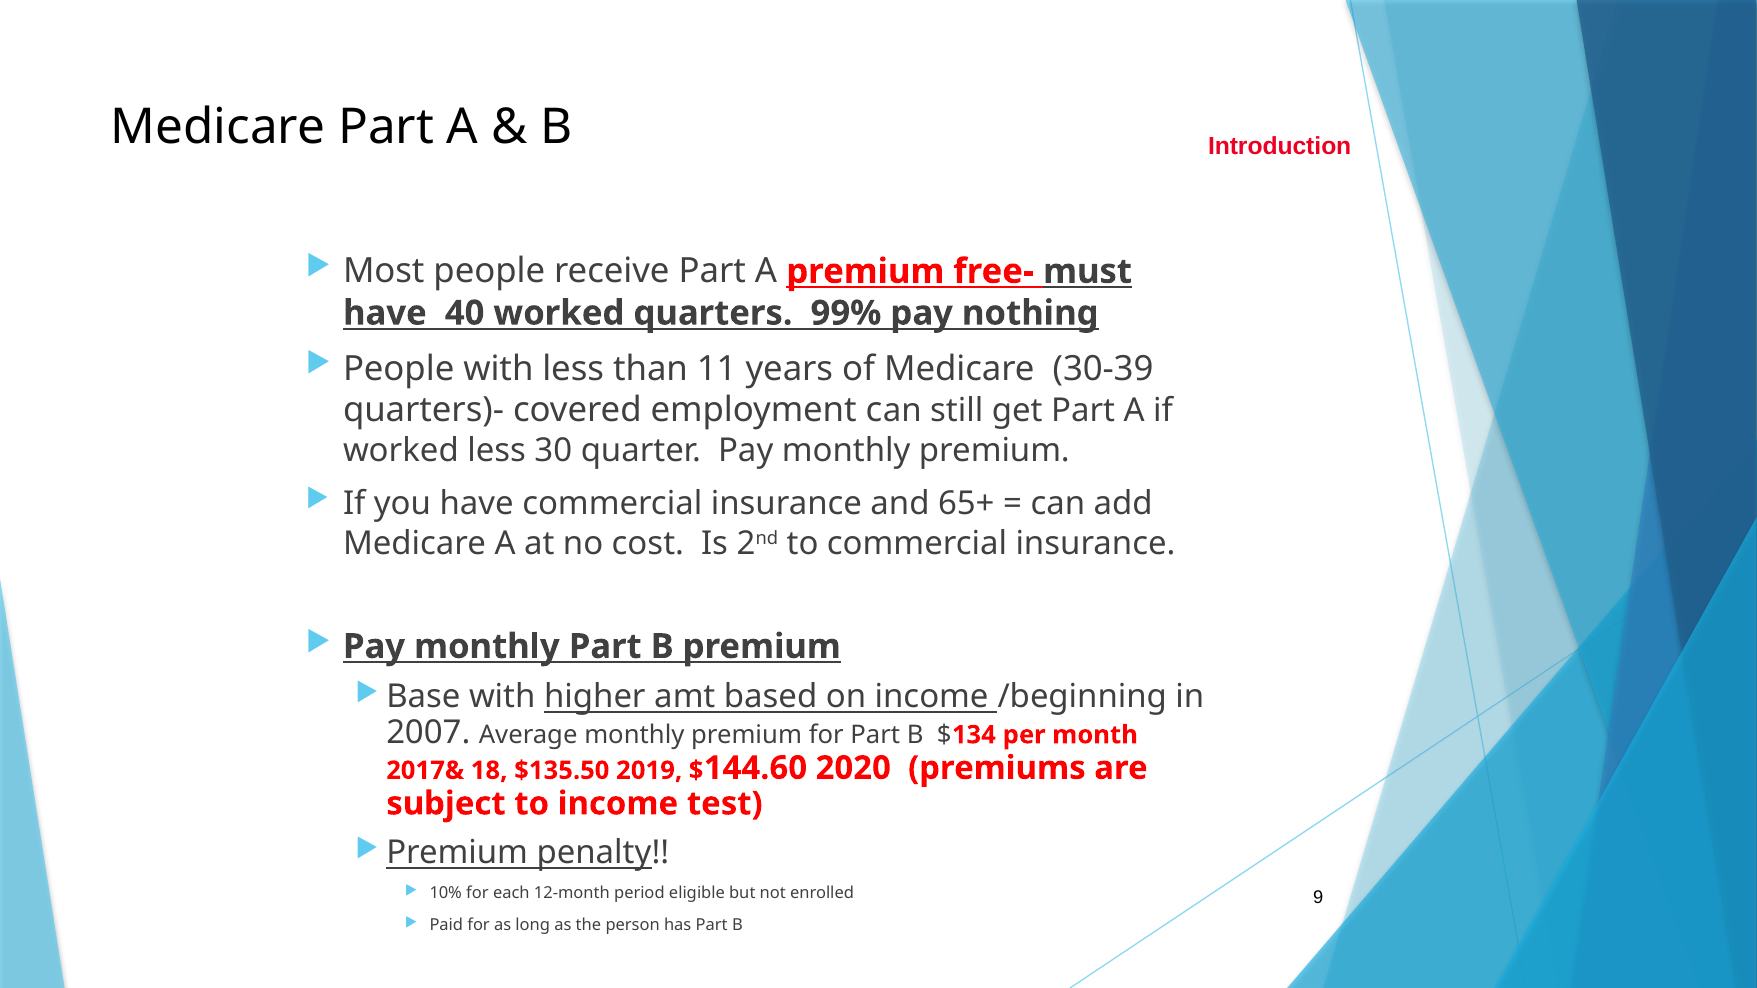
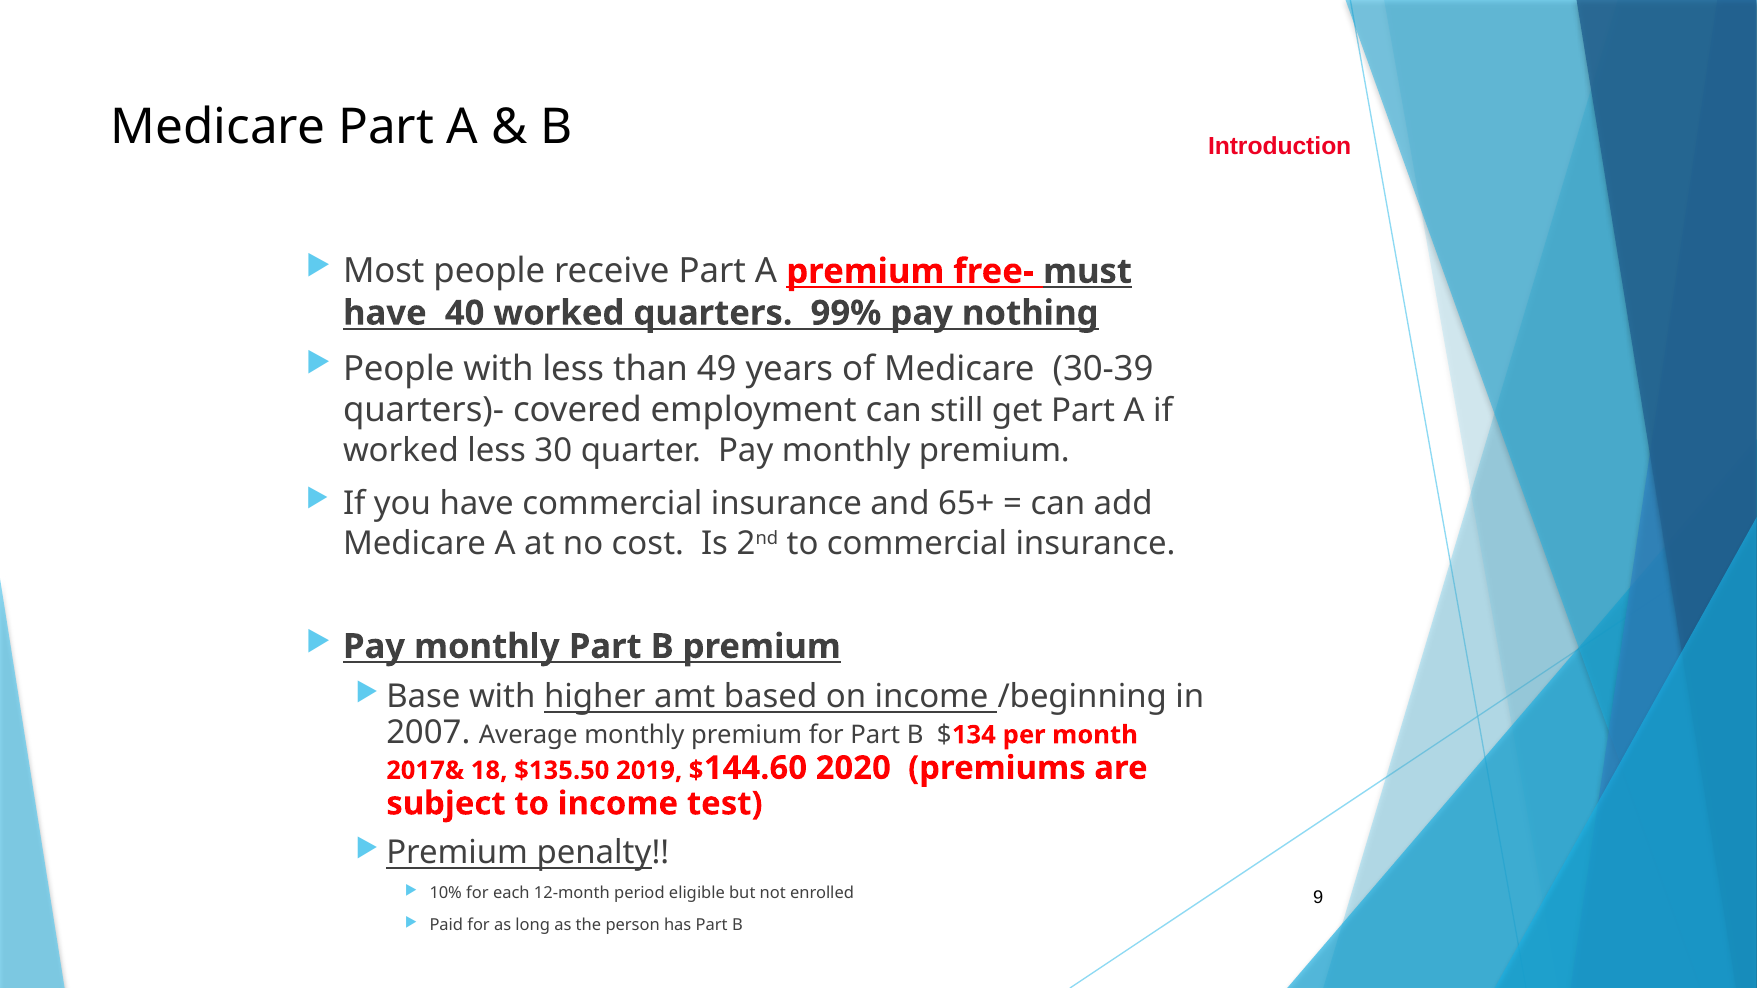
11: 11 -> 49
